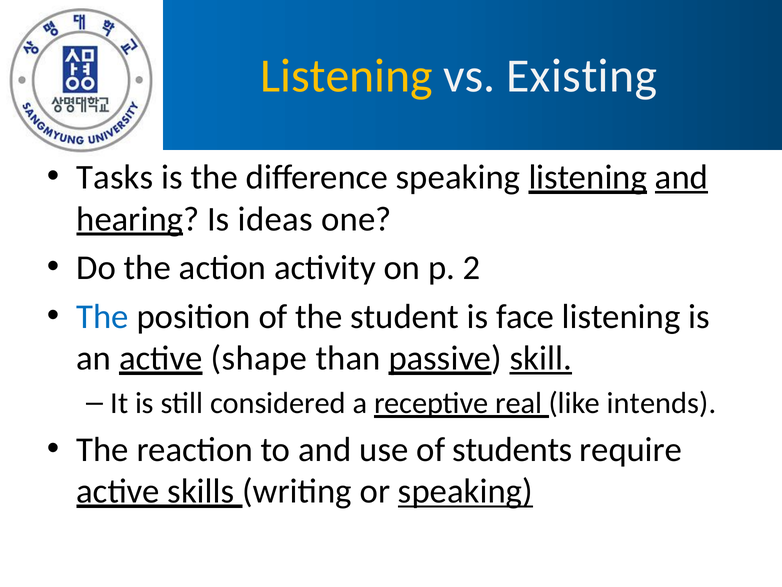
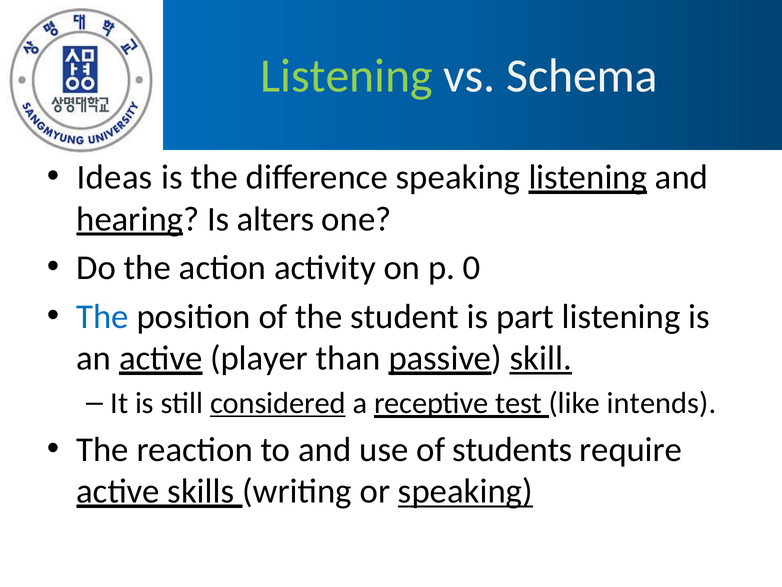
Listening at (347, 76) colour: yellow -> light green
Existing: Existing -> Schema
Tasks: Tasks -> Ideas
and at (682, 177) underline: present -> none
ideas: ideas -> alters
2: 2 -> 0
face: face -> part
shape: shape -> player
considered underline: none -> present
real: real -> test
